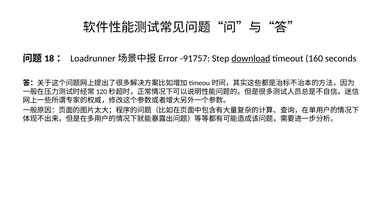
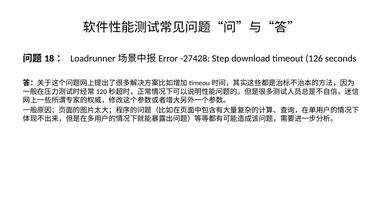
-91757: -91757 -> -27428
download underline: present -> none
160: 160 -> 126
